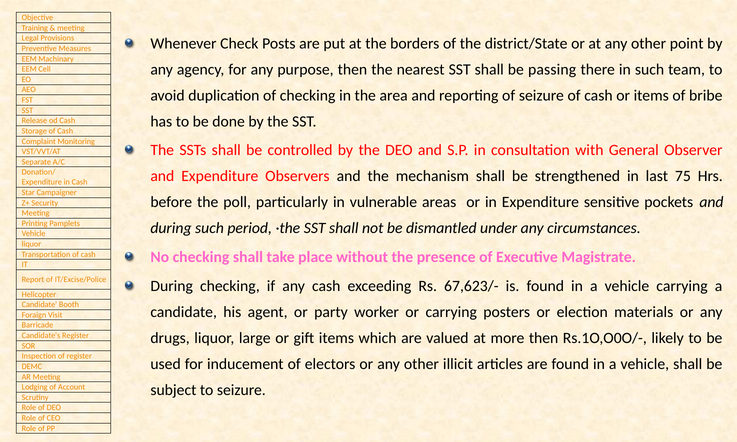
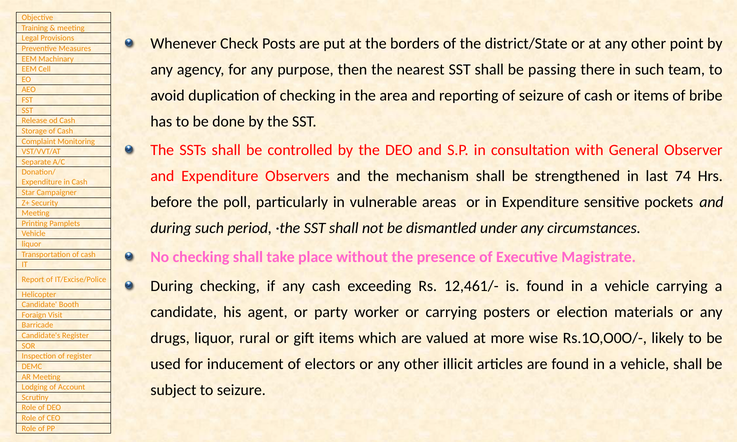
75: 75 -> 74
67,623/-: 67,623/- -> 12,461/-
large: large -> rural
more then: then -> wise
